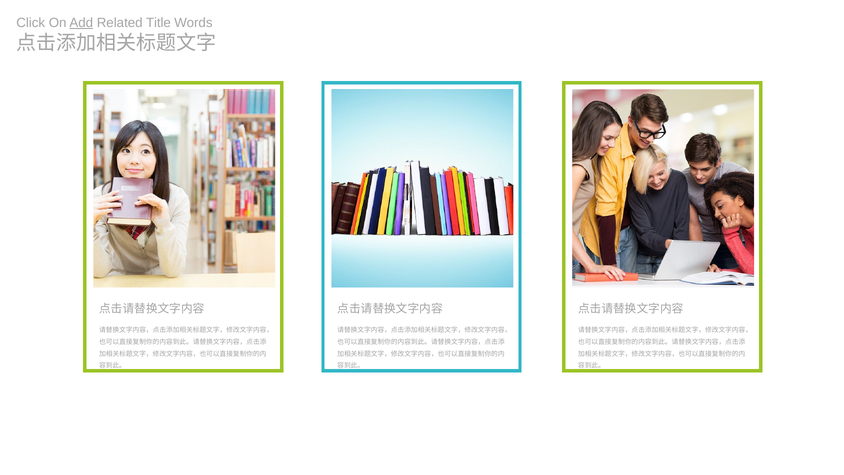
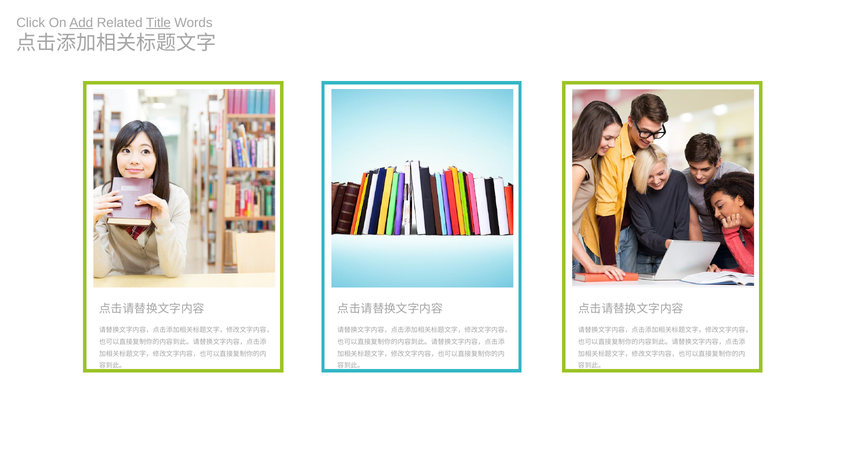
Title underline: none -> present
